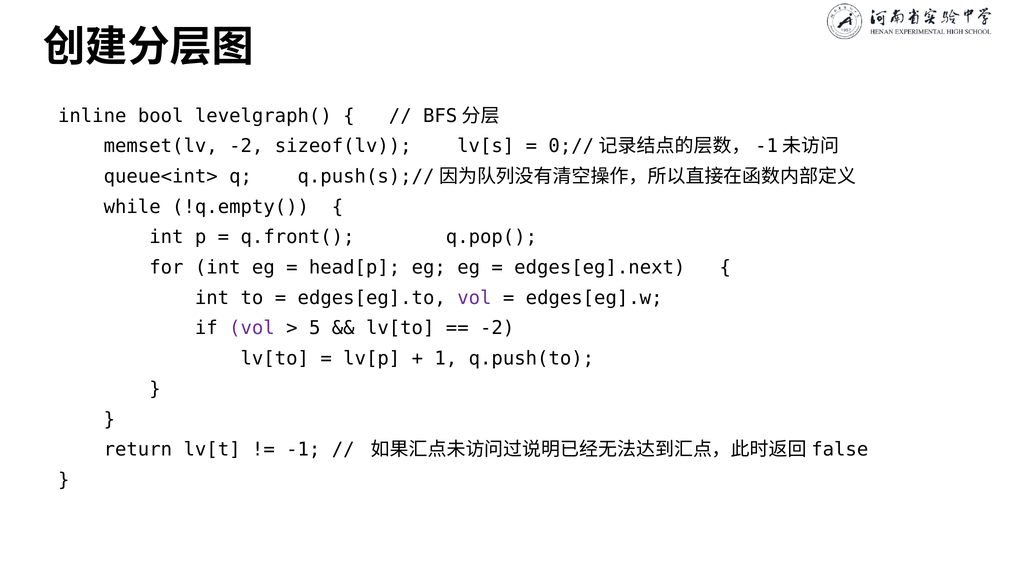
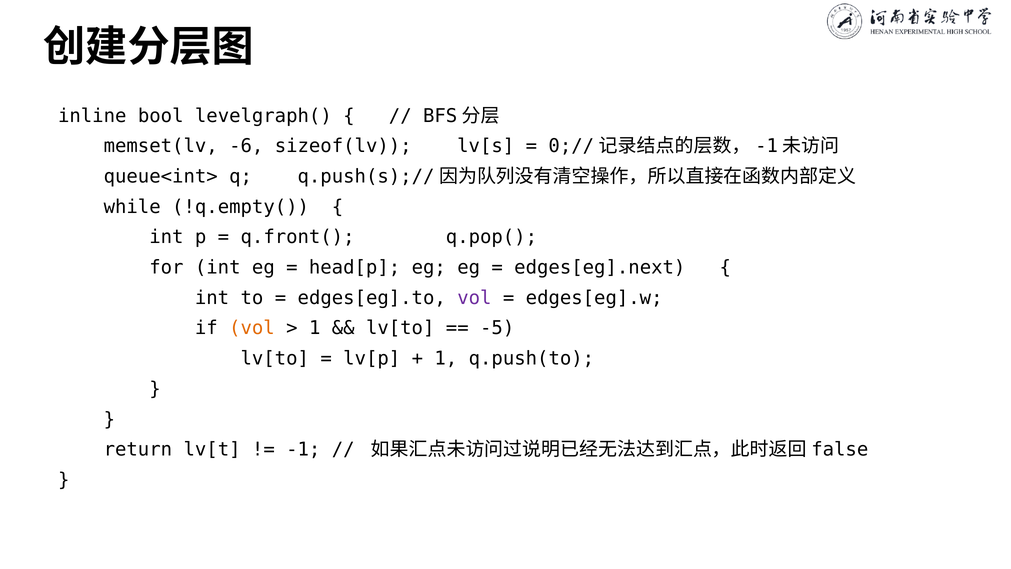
memset(lv -2: -2 -> -6
vol at (252, 328) colour: purple -> orange
5 at (315, 328): 5 -> 1
-2 at (497, 328): -2 -> -5
